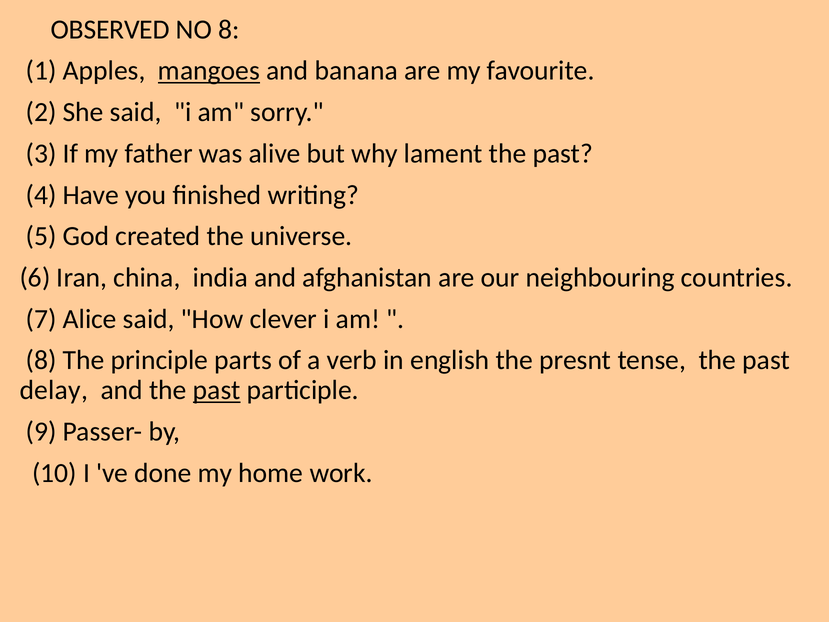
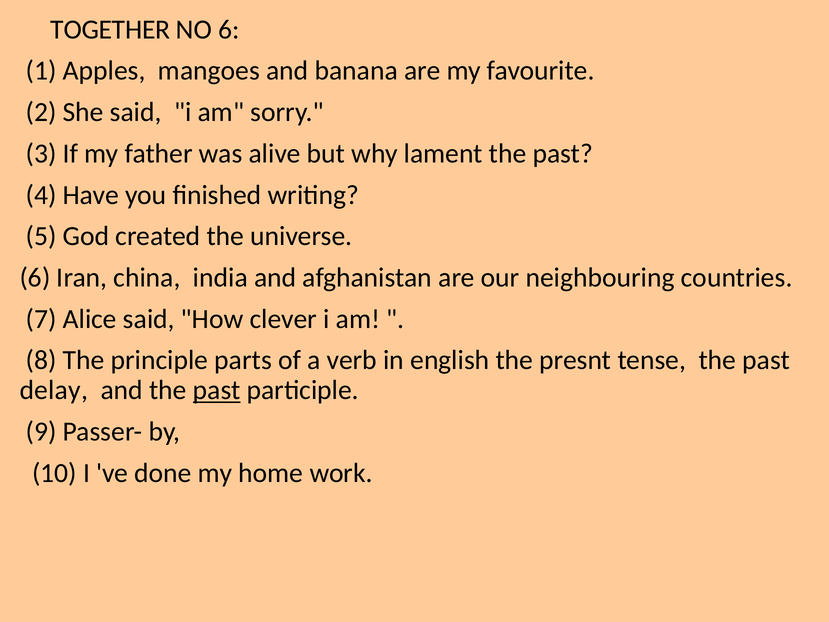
OBSERVED: OBSERVED -> TOGETHER
NO 8: 8 -> 6
mangoes underline: present -> none
